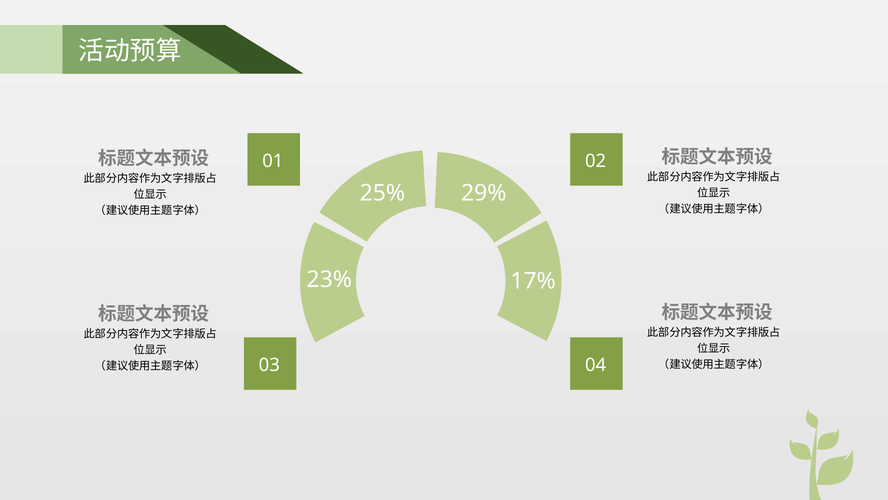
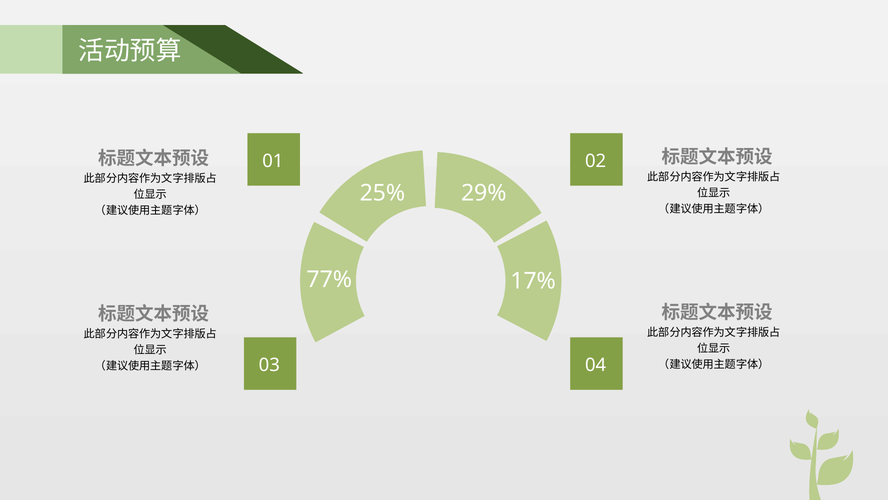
23%: 23% -> 77%
